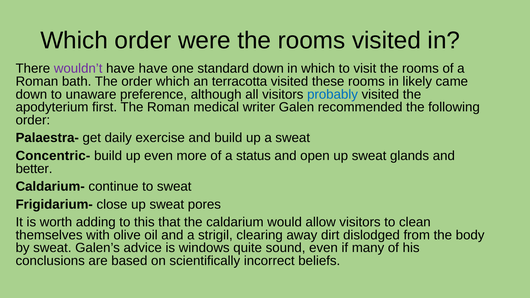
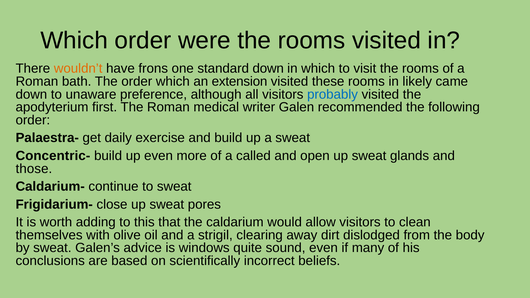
wouldn’t colour: purple -> orange
have have: have -> frons
terracotta: terracotta -> extension
status: status -> called
better: better -> those
